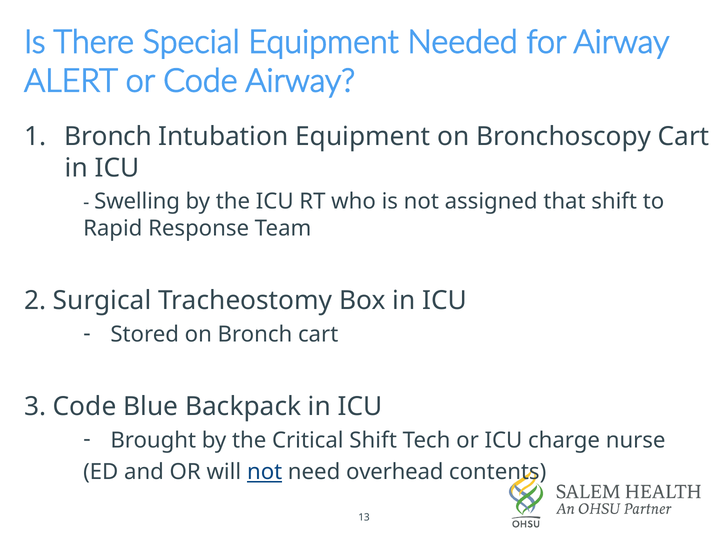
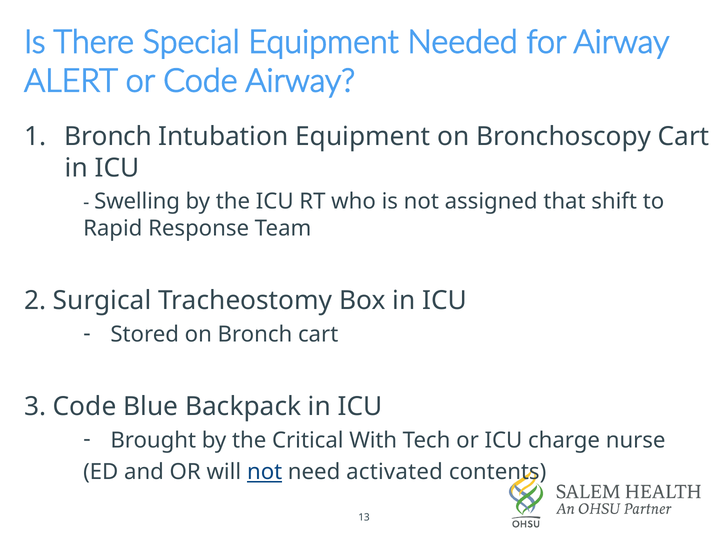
Critical Shift: Shift -> With
overhead: overhead -> activated
